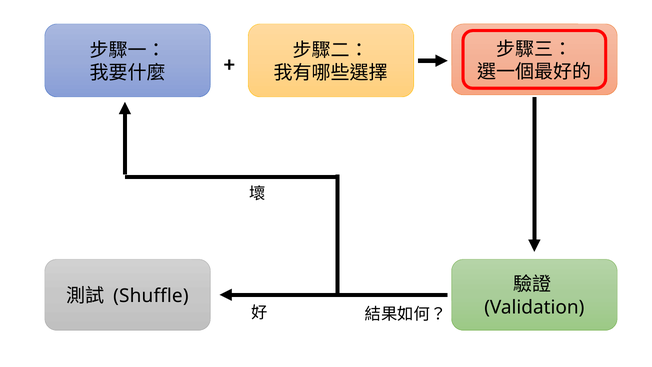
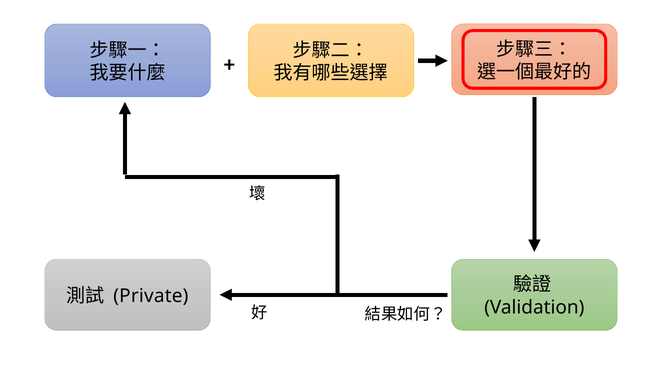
Shuffle: Shuffle -> Private
